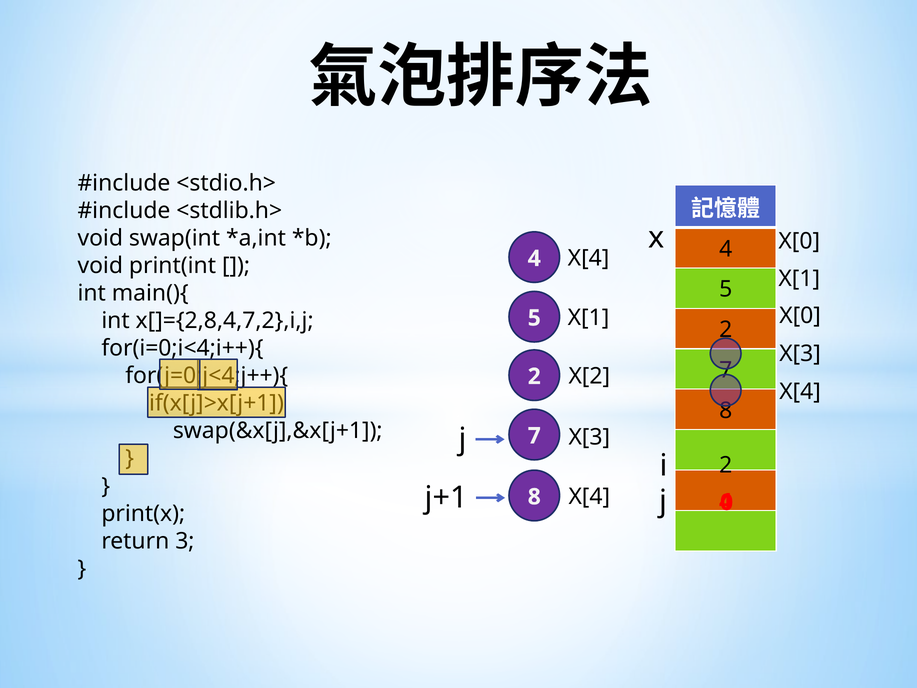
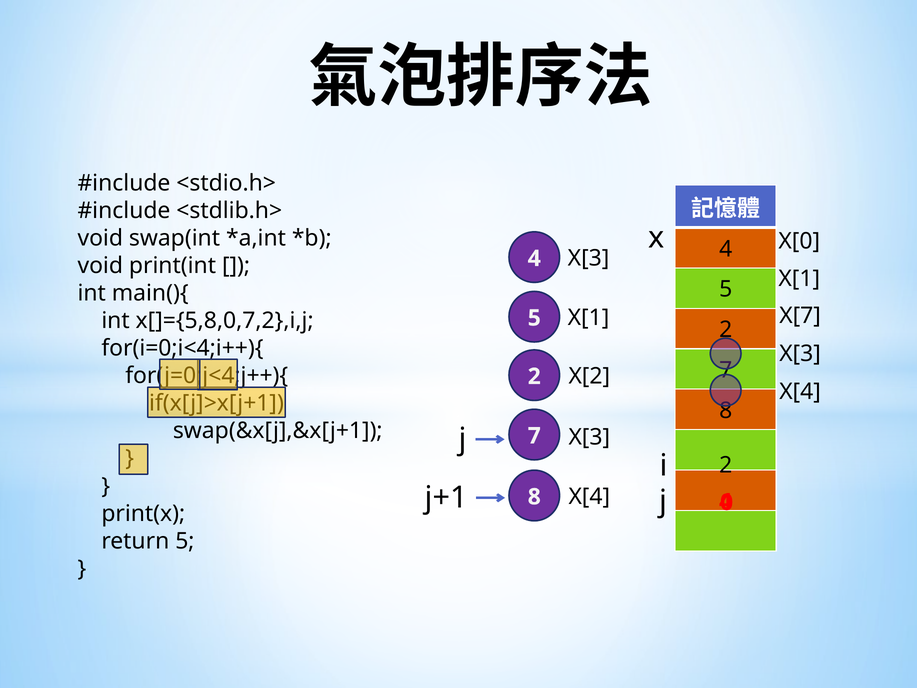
X[4 at (589, 258): X[4 -> X[3
X[0 at (800, 316): X[0 -> X[7
x[]={2,8,4,7,2},i,j: x[]={2,8,4,7,2},i,j -> x[]={5,8,0,7,2},i,j
return 3: 3 -> 5
